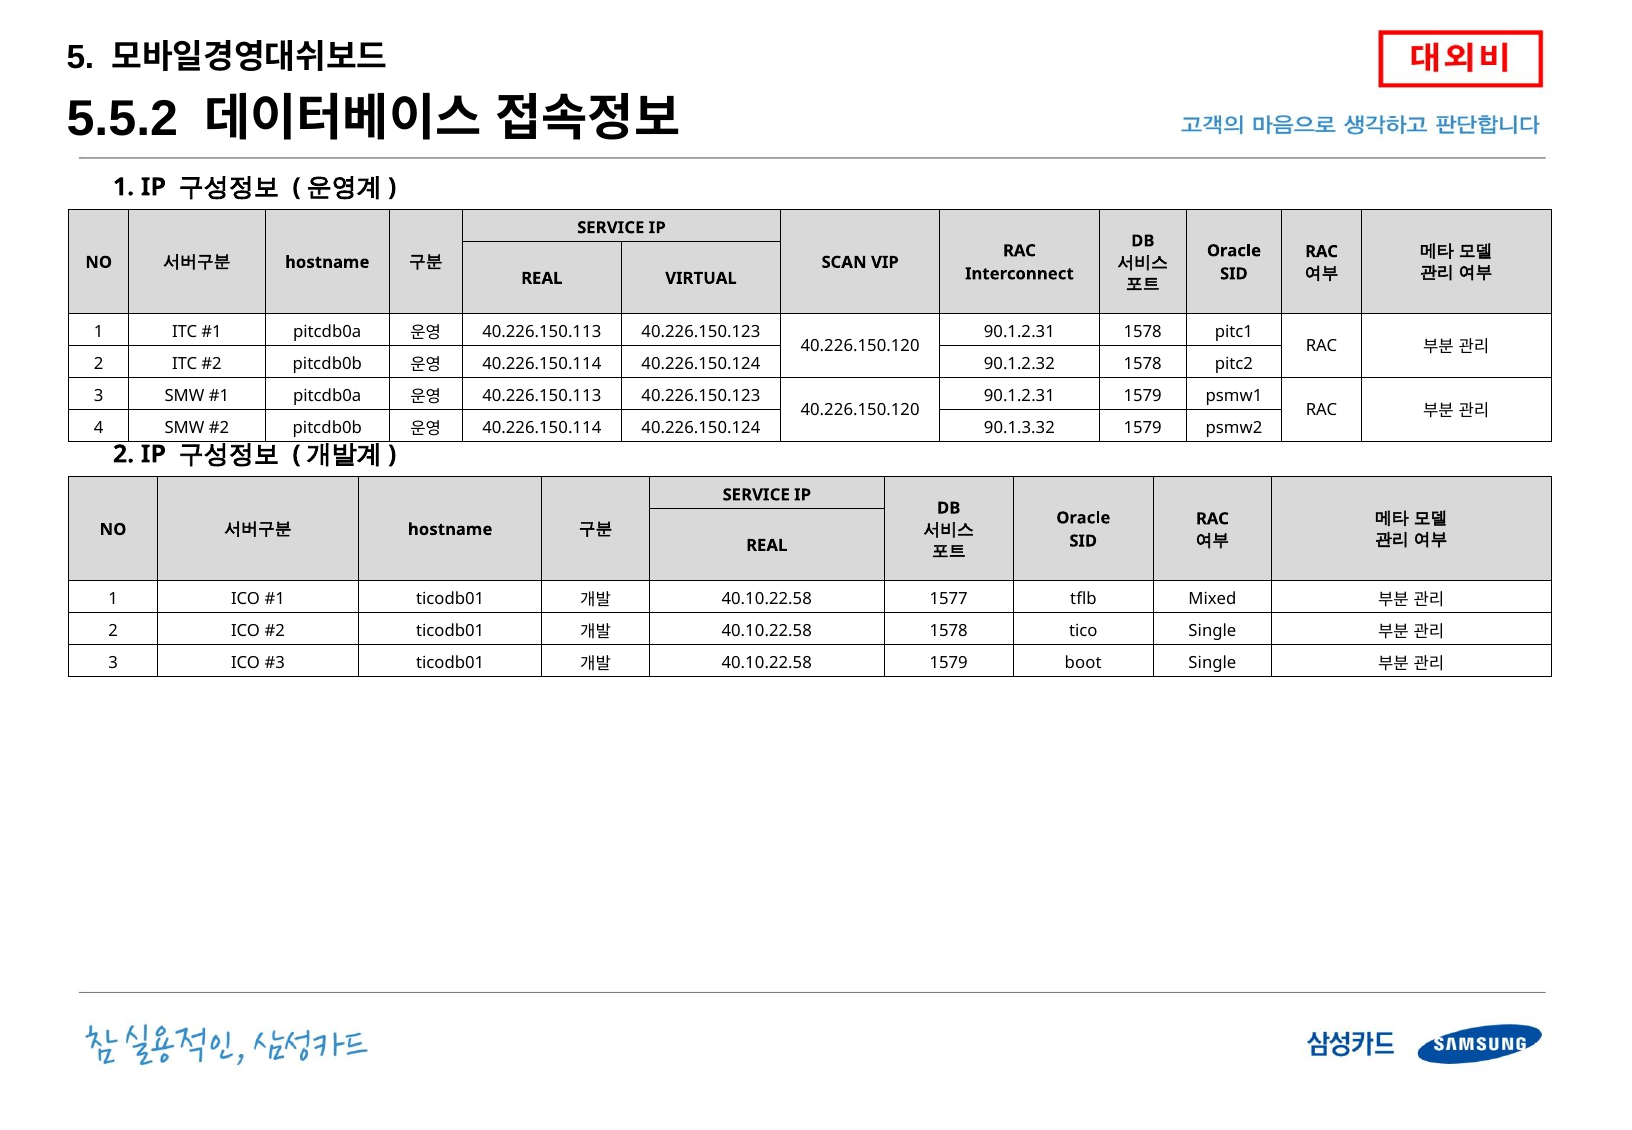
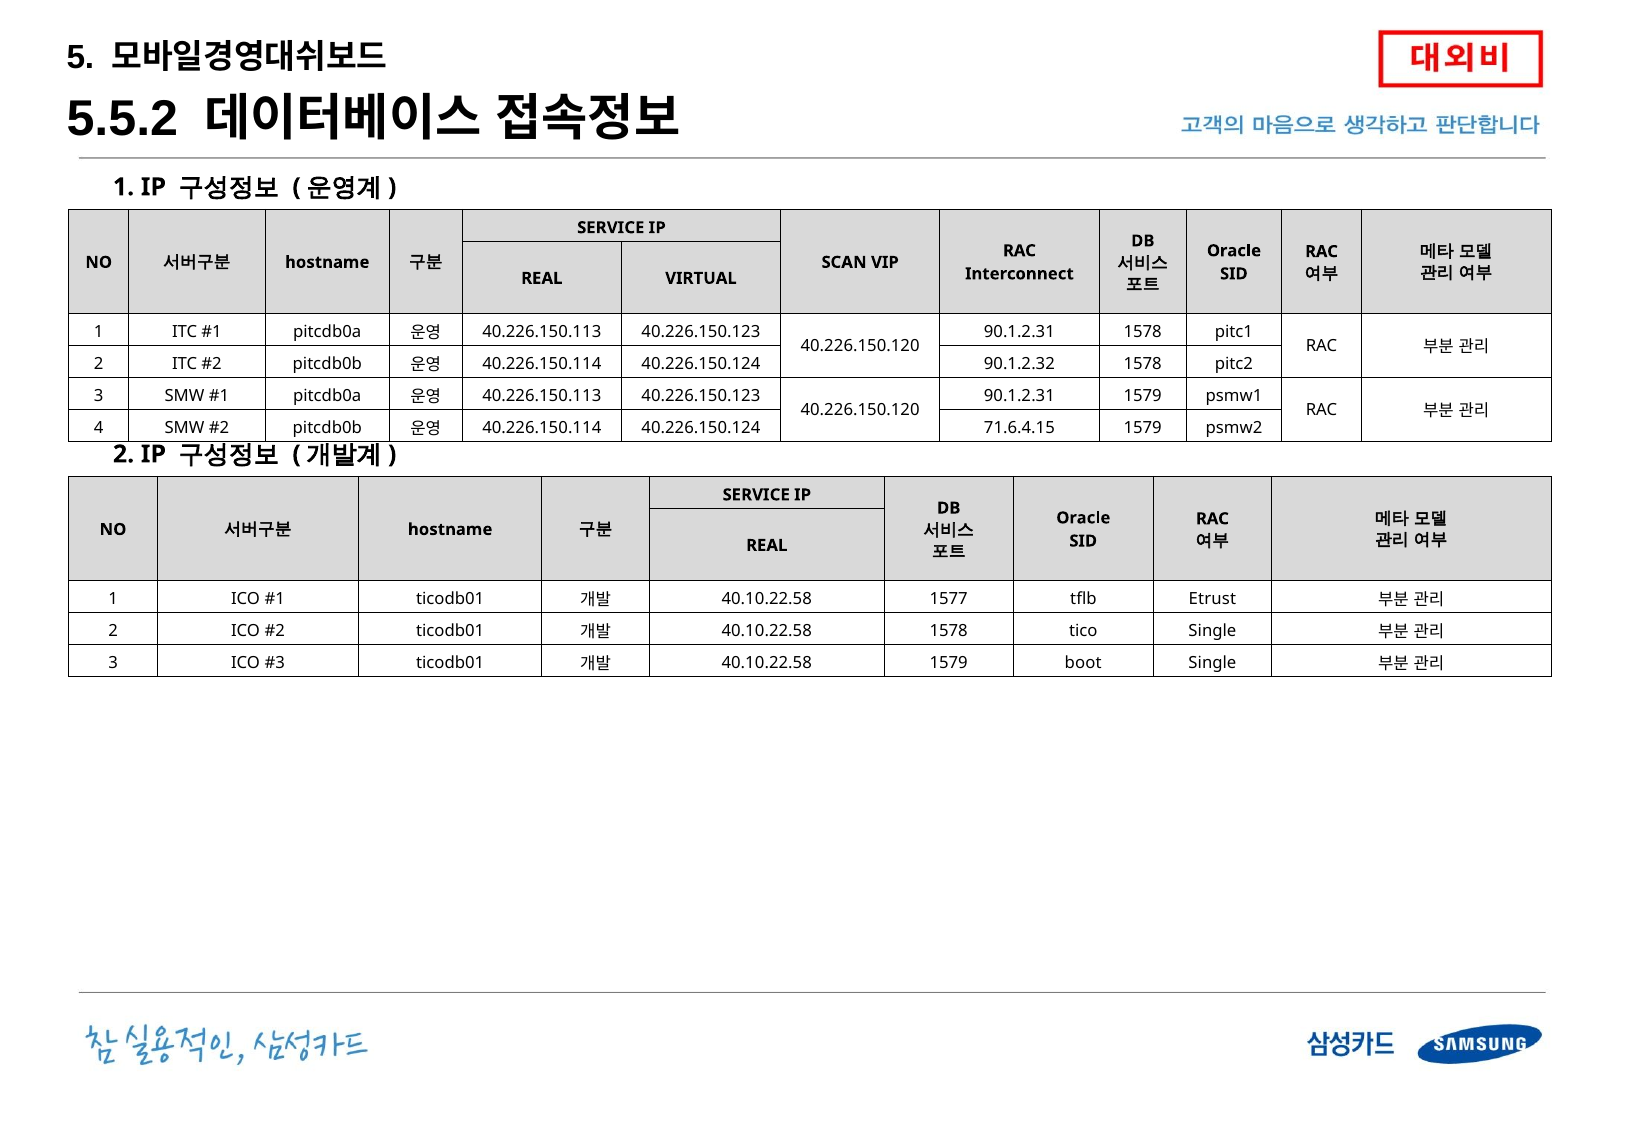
90.1.3.32: 90.1.3.32 -> 71.6.4.15
Mixed: Mixed -> Etrust
